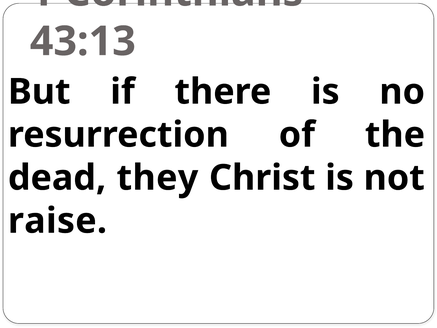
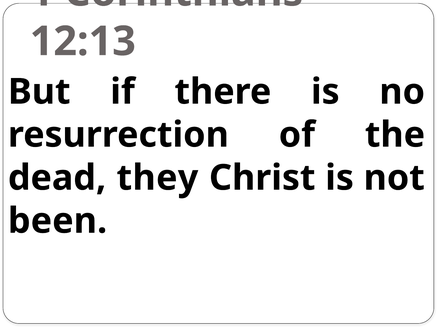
43:13: 43:13 -> 12:13
raise: raise -> been
